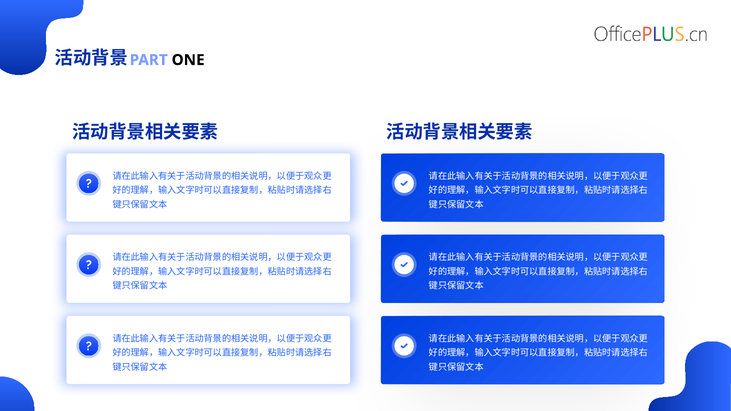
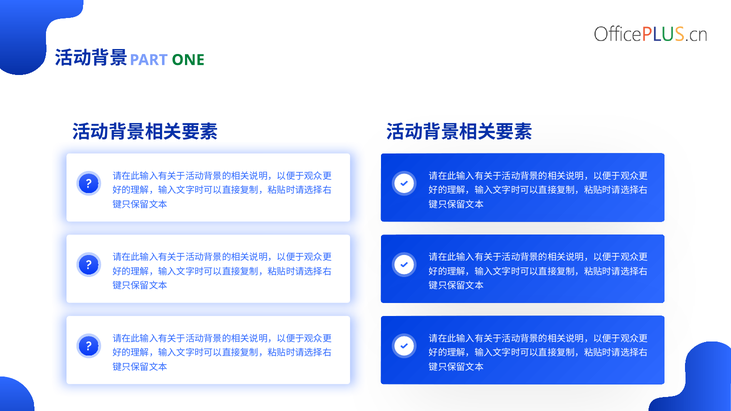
ONE colour: black -> green
